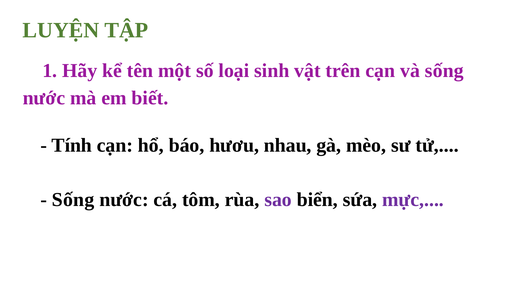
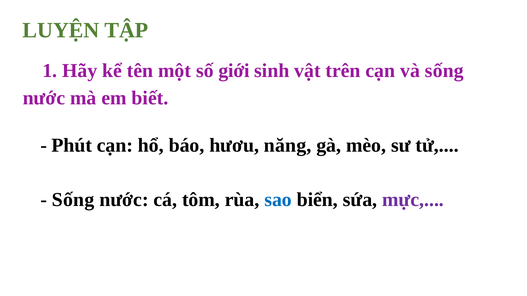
loại: loại -> giới
Tính: Tính -> Phút
nhau: nhau -> năng
sao colour: purple -> blue
